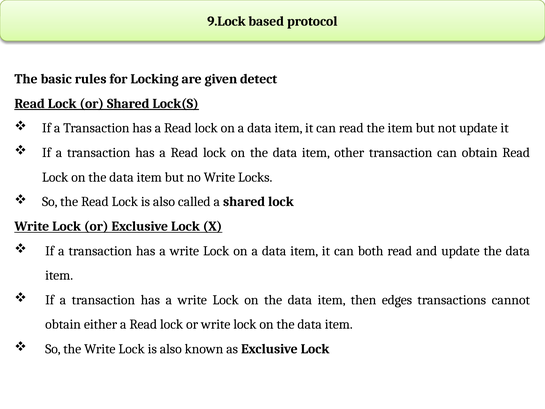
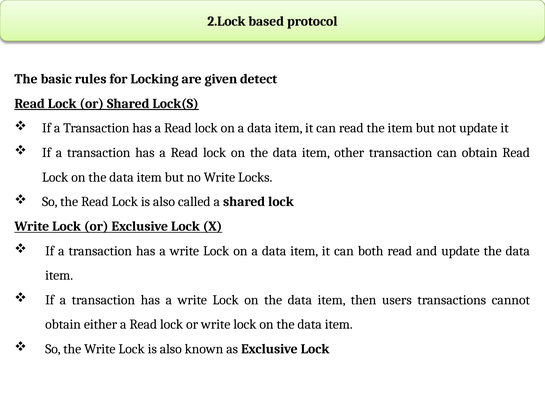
9.Lock: 9.Lock -> 2.Lock
edges: edges -> users
